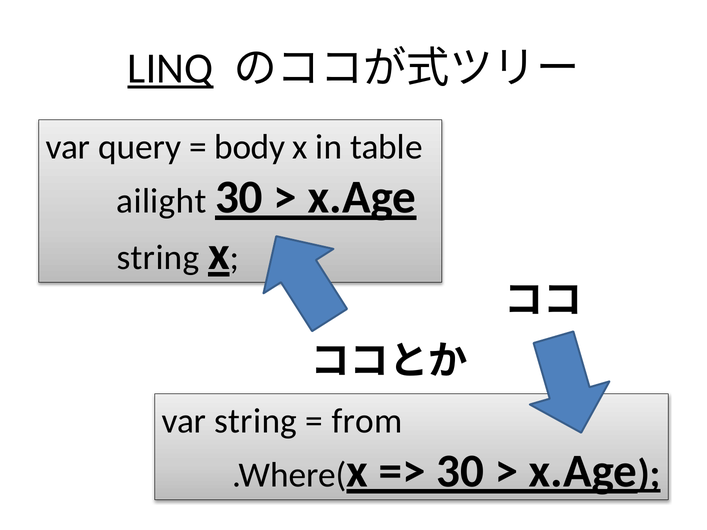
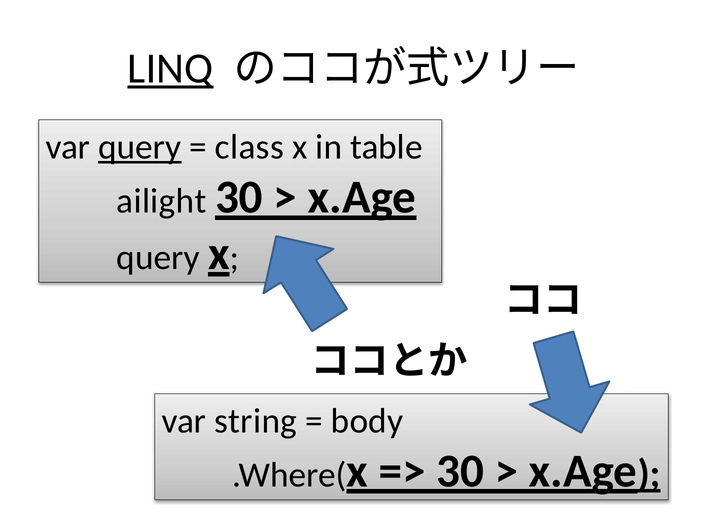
query at (140, 147) underline: none -> present
body: body -> class
string at (158, 258): string -> query
from: from -> body
